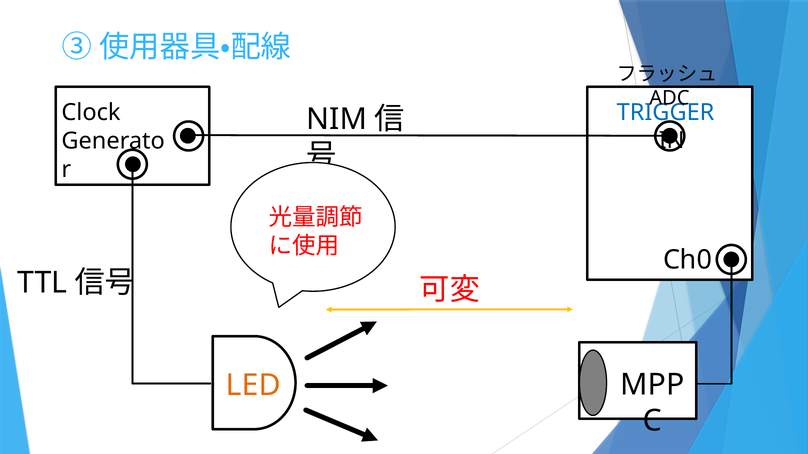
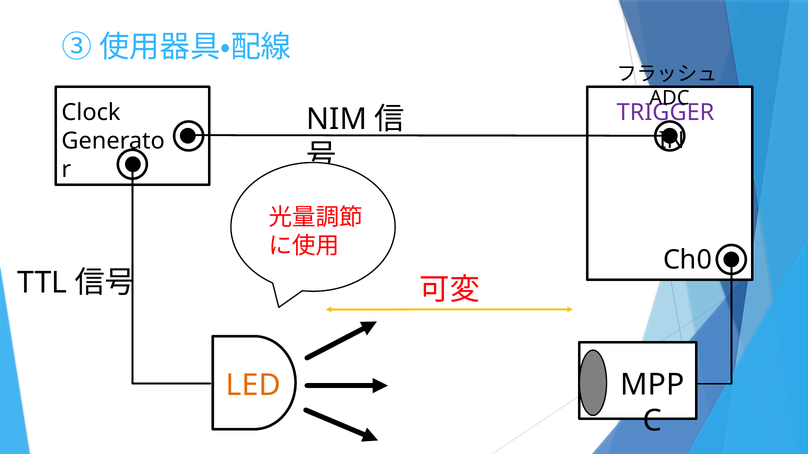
TRIGGER colour: blue -> purple
